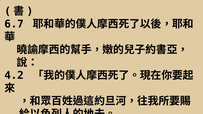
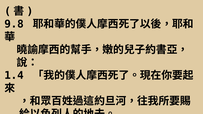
6.7: 6.7 -> 9.8
4.2: 4.2 -> 1.4
